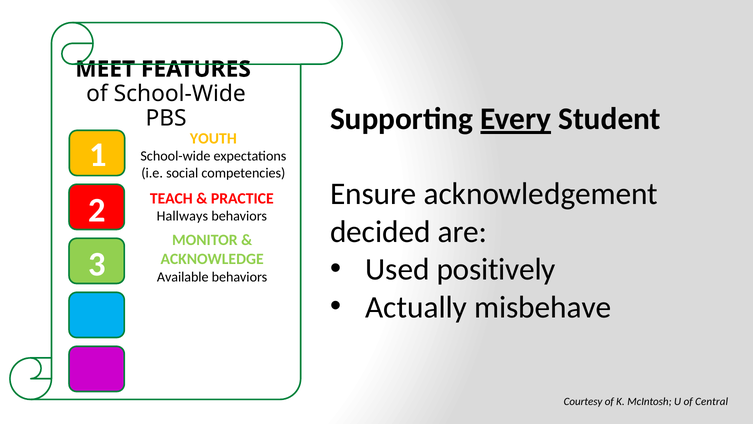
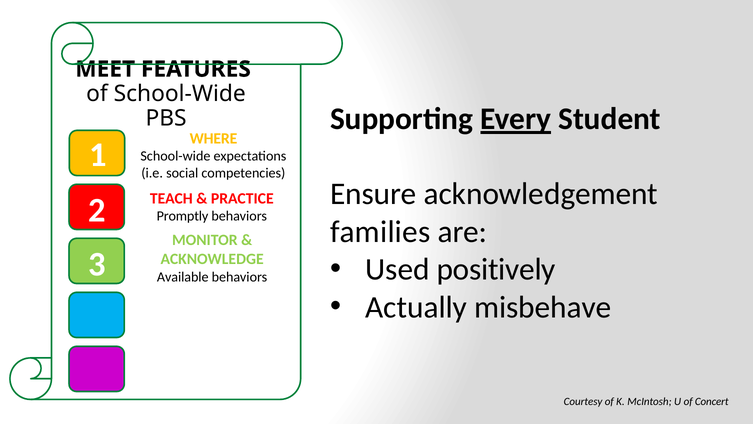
YOUTH: YOUTH -> WHERE
Hallways: Hallways -> Promptly
decided: decided -> families
Central: Central -> Concert
